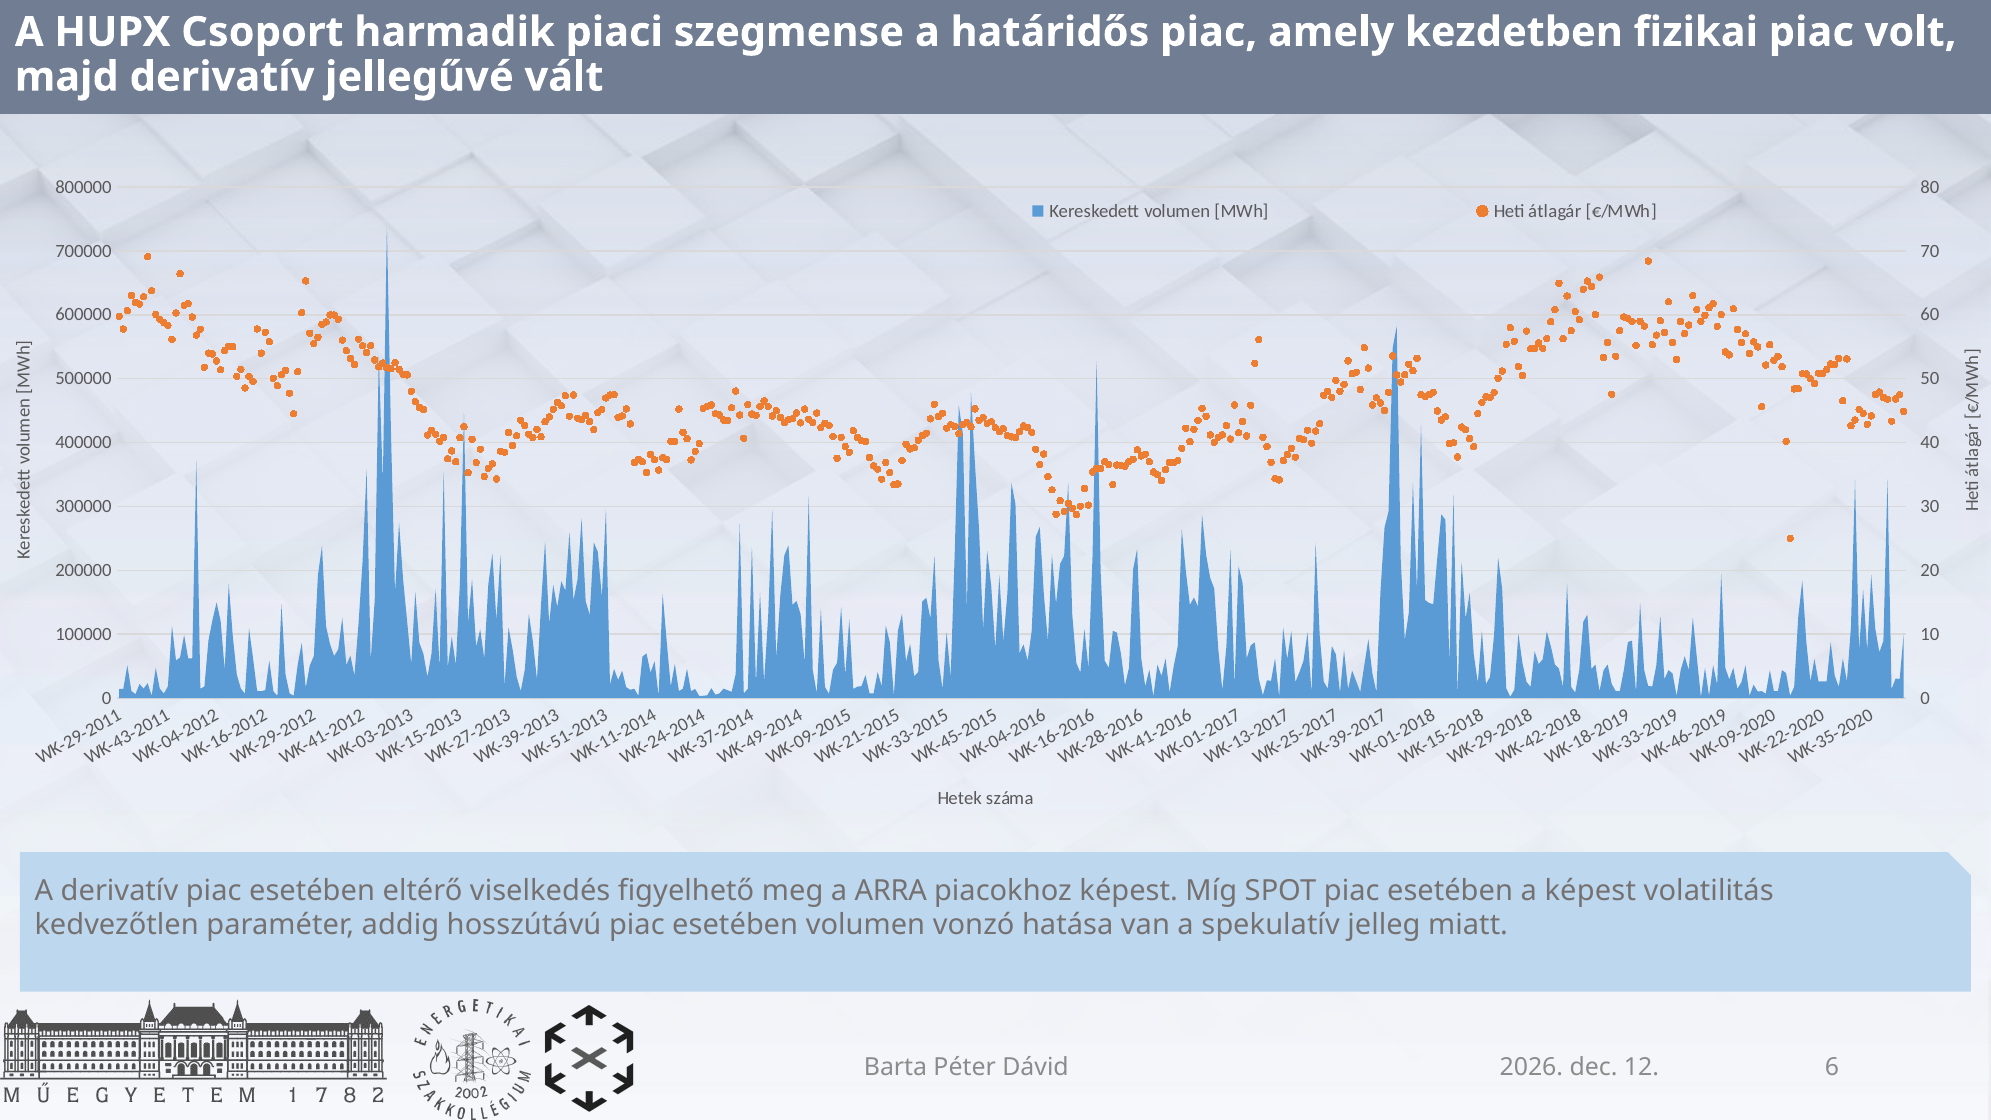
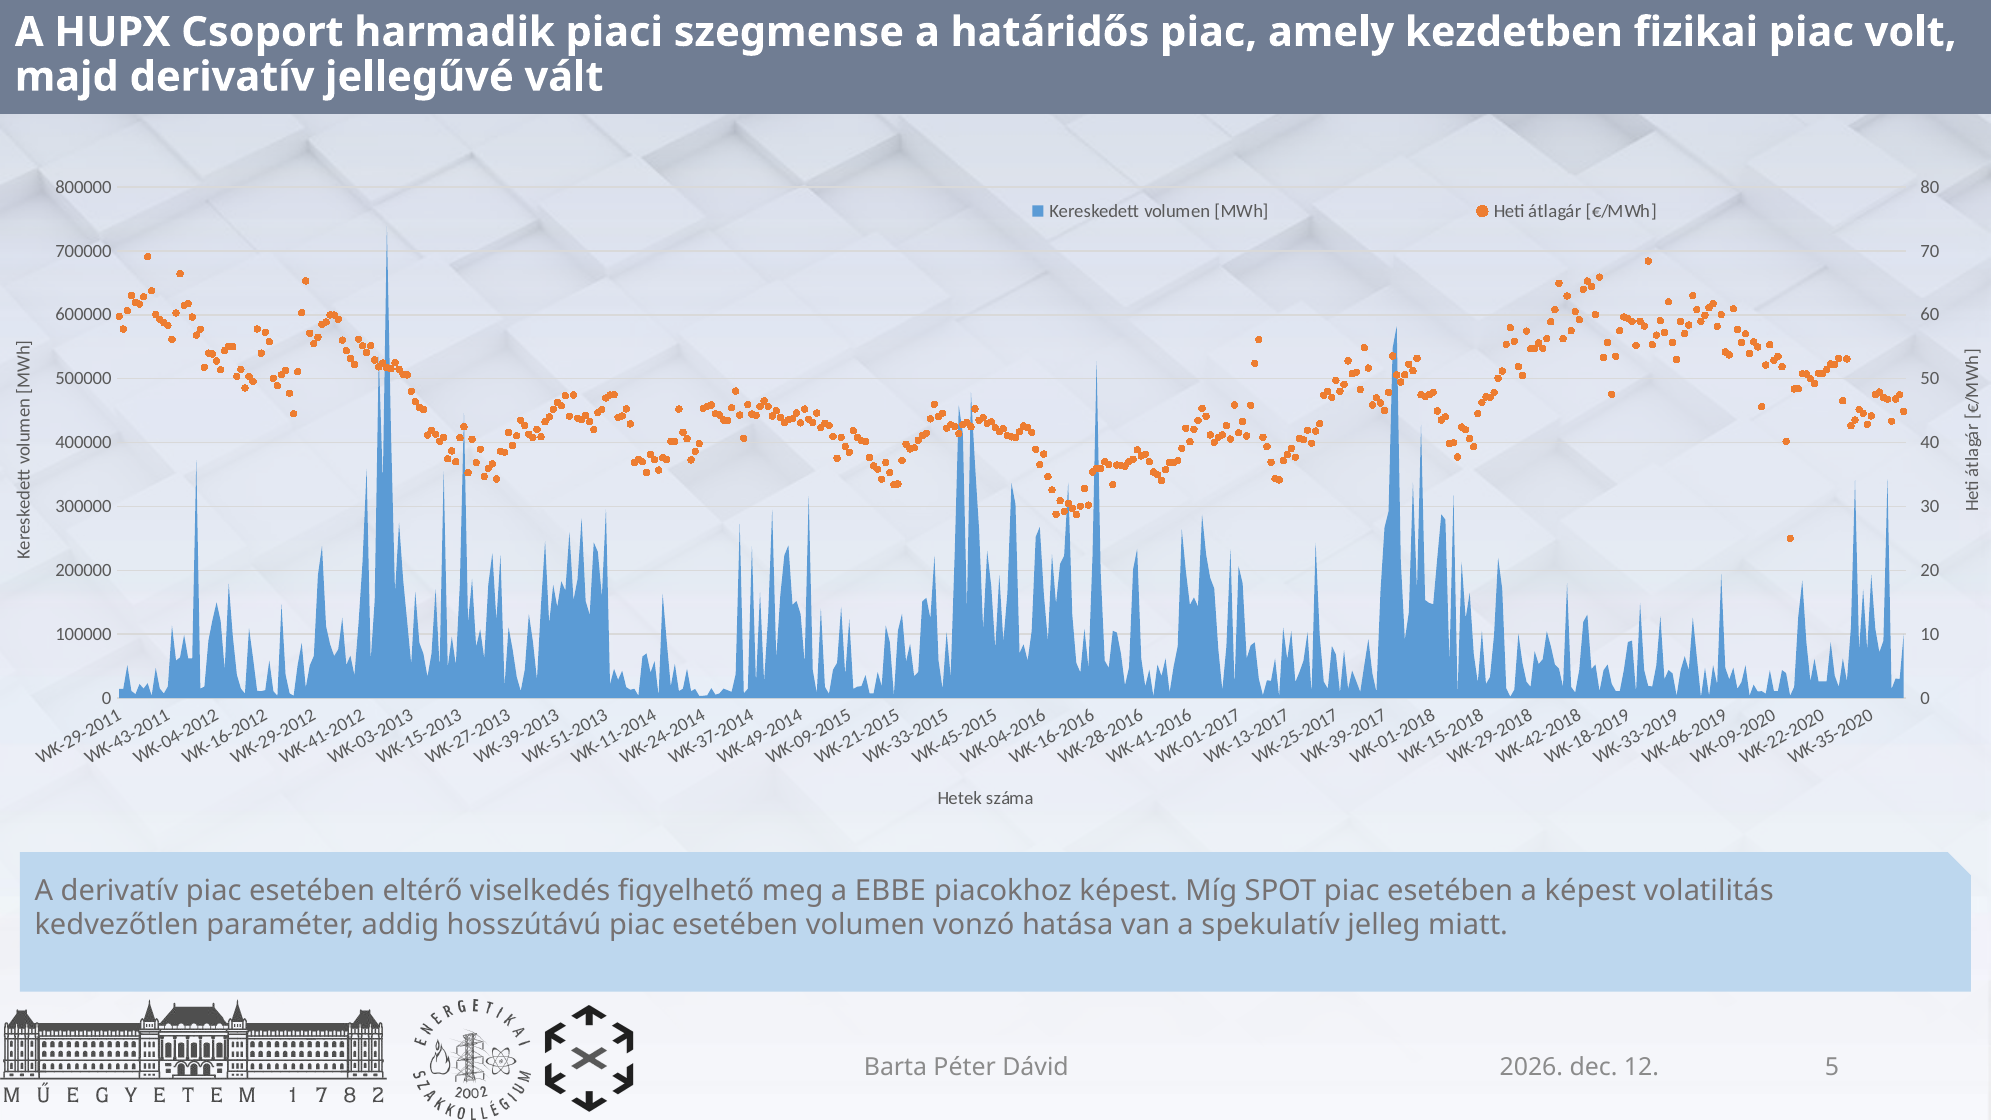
ARRA: ARRA -> EBBE
Dávid 6: 6 -> 5
